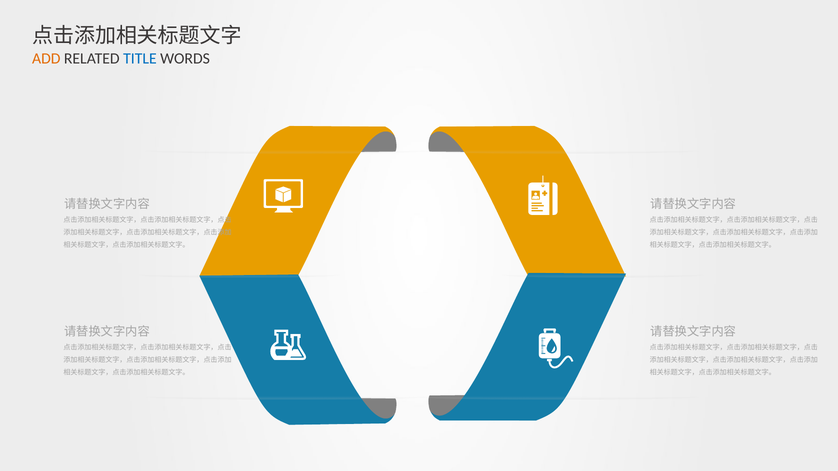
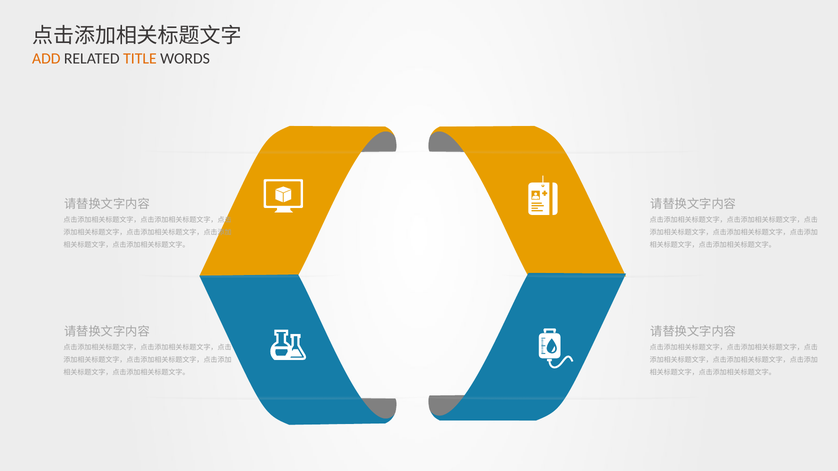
TITLE colour: blue -> orange
